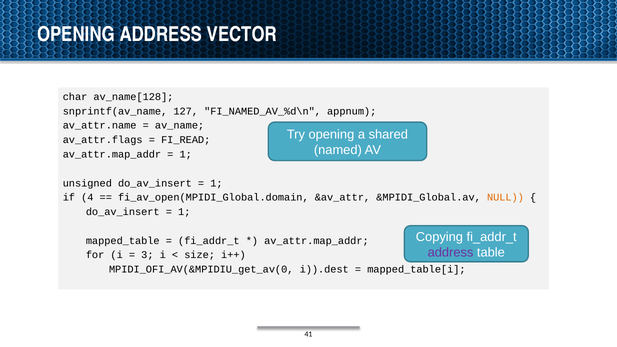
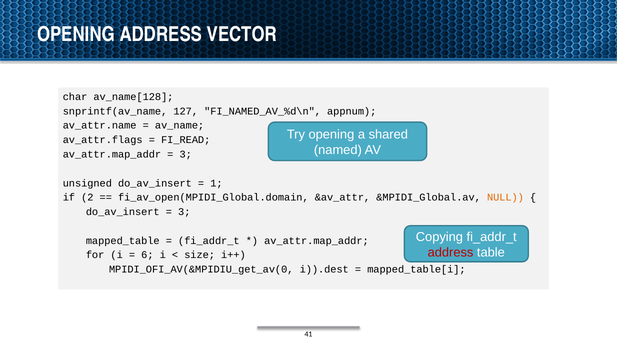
1 at (186, 154): 1 -> 3
4: 4 -> 2
1 at (184, 212): 1 -> 3
address at (451, 252) colour: purple -> red
3: 3 -> 6
